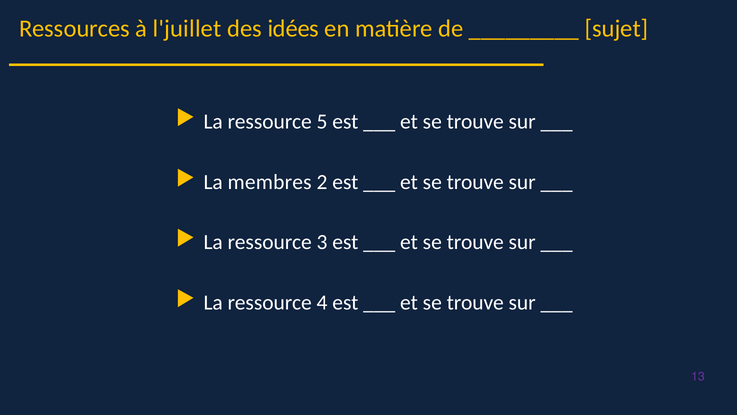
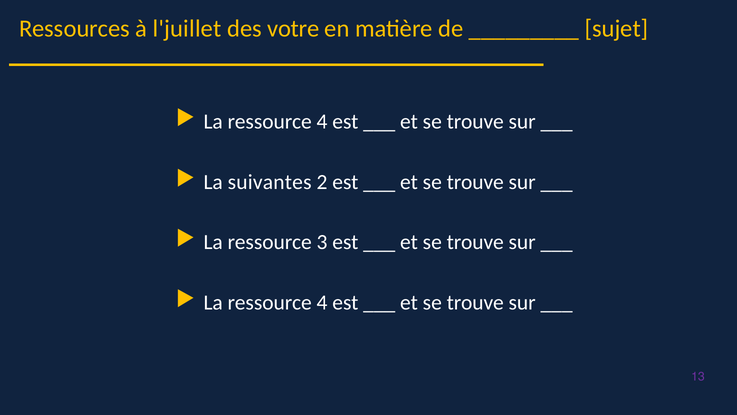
idées: idées -> votre
5 at (322, 121): 5 -> 4
membres: membres -> suivantes
